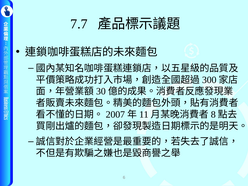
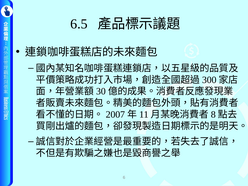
7.7: 7.7 -> 6.5
